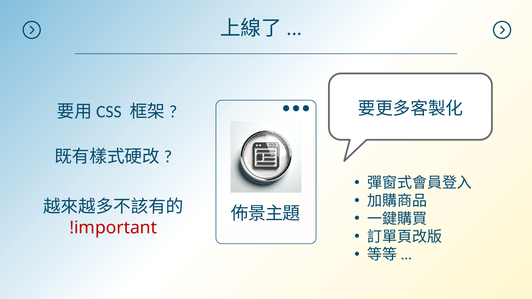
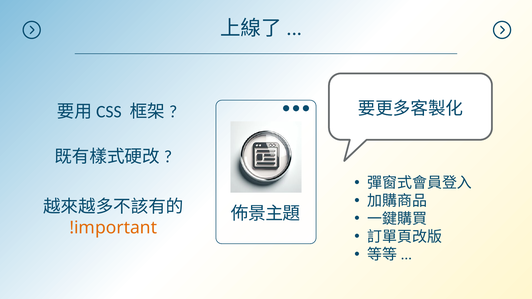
!important colour: red -> orange
